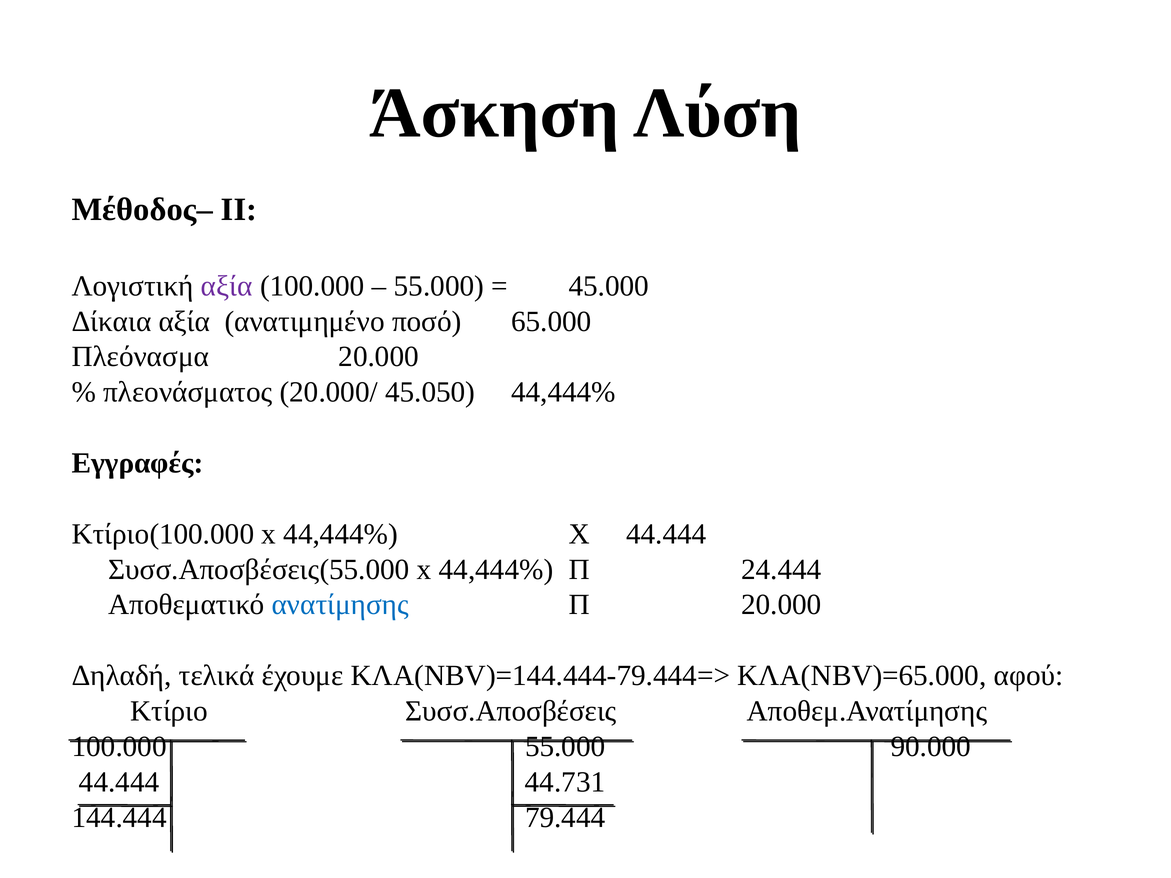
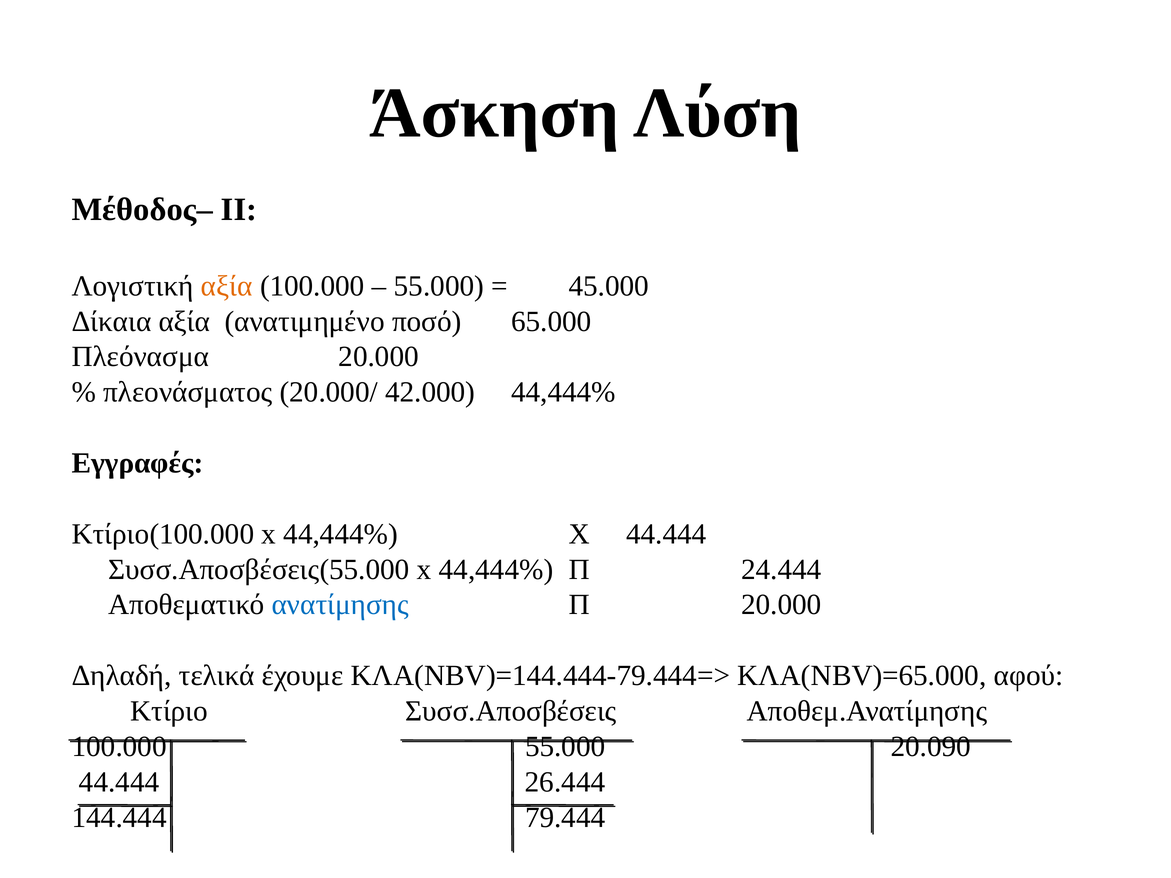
αξία at (227, 286) colour: purple -> orange
45.050: 45.050 -> 42.000
90.000: 90.000 -> 20.090
44.731: 44.731 -> 26.444
